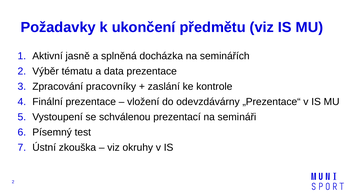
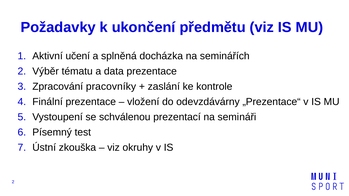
jasně: jasně -> učení
